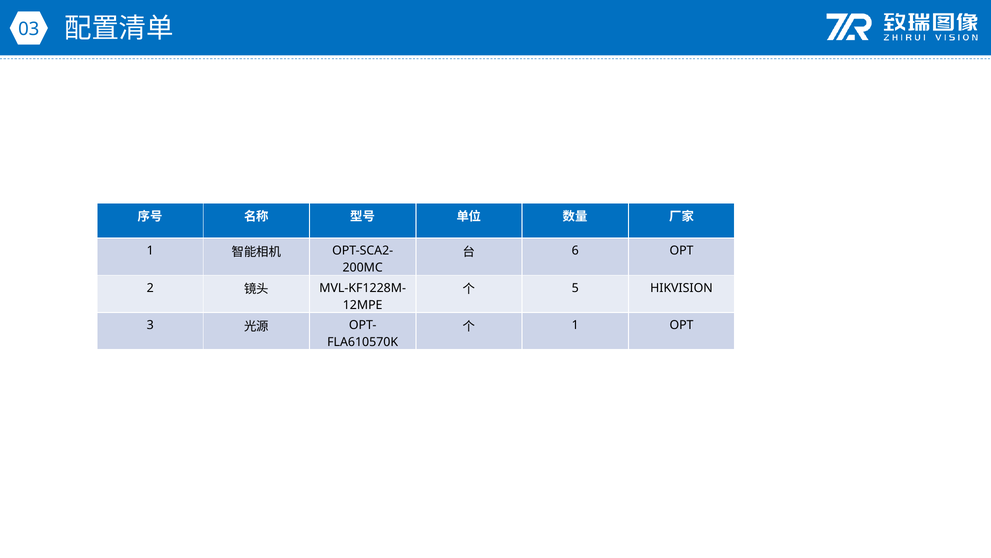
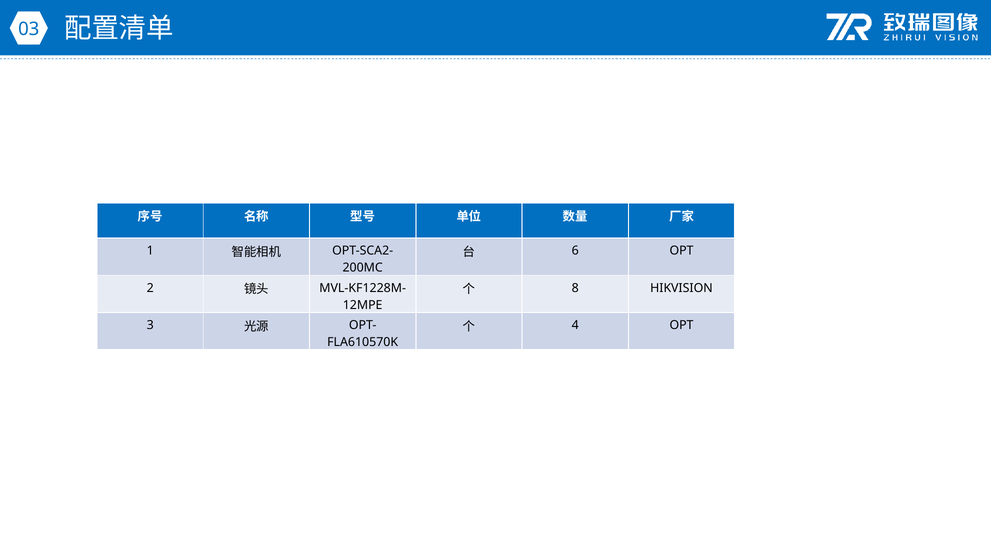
5: 5 -> 8
1 at (575, 325): 1 -> 4
